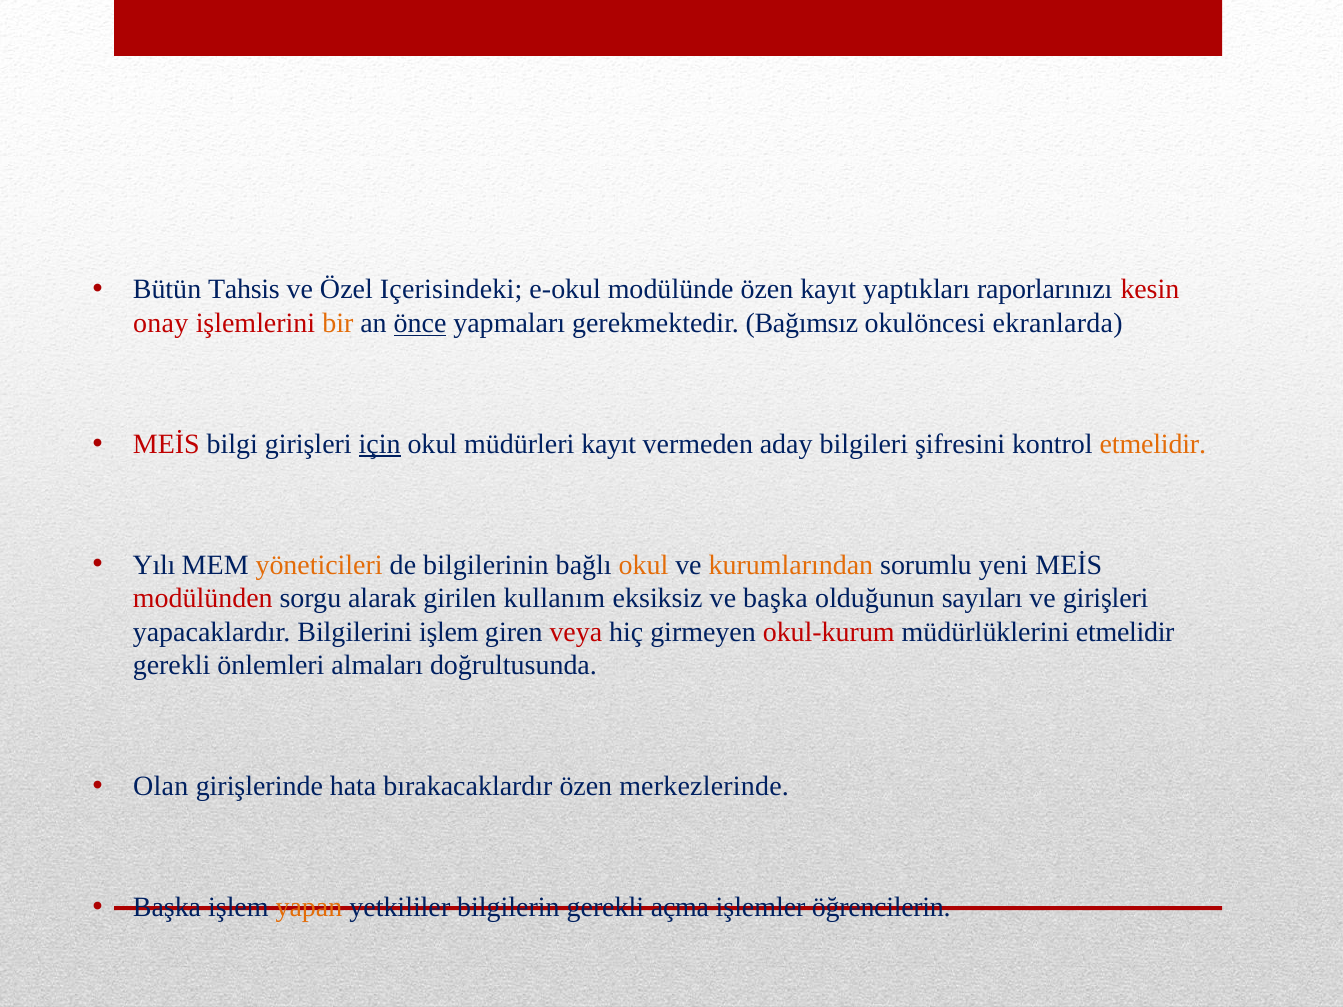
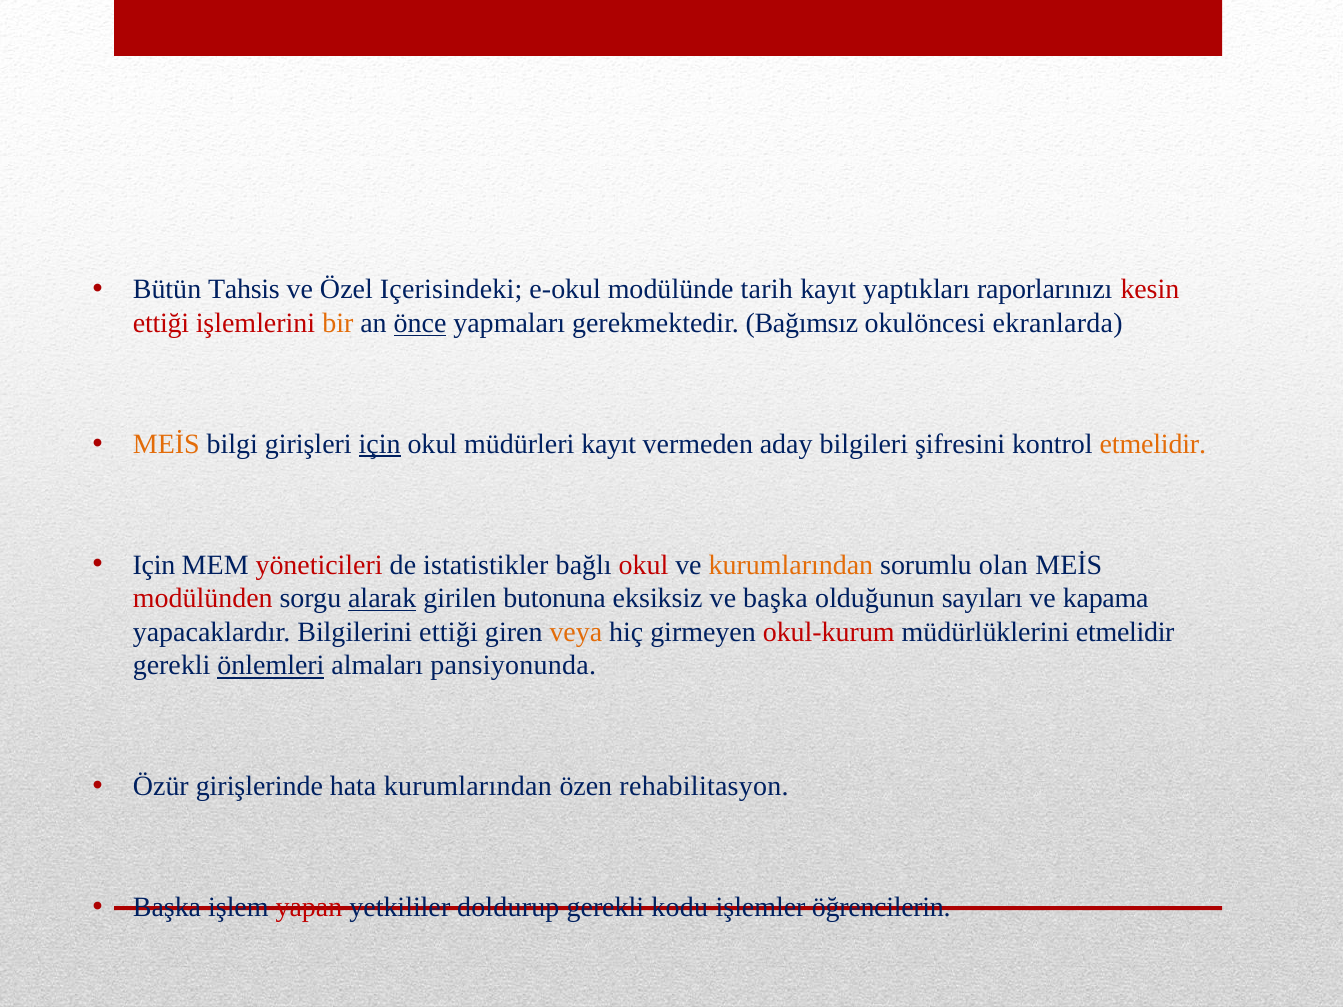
modülünde özen: özen -> tarih
onay at (161, 323): onay -> ettiği
MEİS at (166, 444) colour: red -> orange
Yılı at (154, 565): Yılı -> Için
yöneticileri colour: orange -> red
bilgilerinin: bilgilerinin -> istatistikler
okul at (643, 565) colour: orange -> red
yeni: yeni -> olan
alarak underline: none -> present
kullanım: kullanım -> butonuna
ve girişleri: girişleri -> kapama
Bilgilerini işlem: işlem -> ettiği
veya colour: red -> orange
önlemleri underline: none -> present
doğrultusunda: doğrultusunda -> pansiyonunda
Olan: Olan -> Özür
hata bırakacaklardır: bırakacaklardır -> kurumlarından
merkezlerinde: merkezlerinde -> rehabilitasyon
yapan colour: orange -> red
bilgilerin: bilgilerin -> doldurup
açma: açma -> kodu
